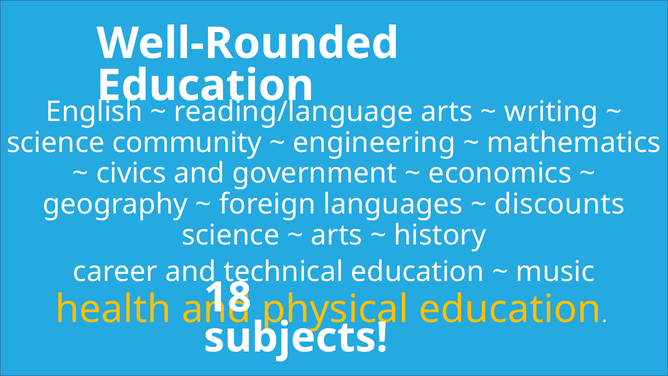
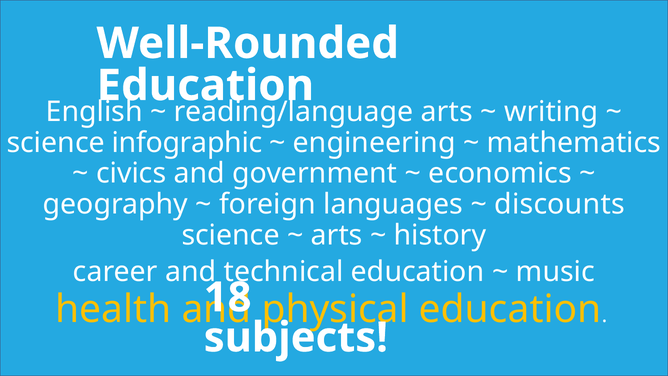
community: community -> infographic
